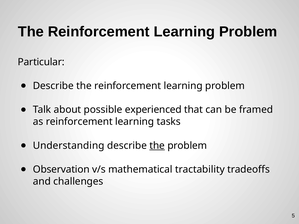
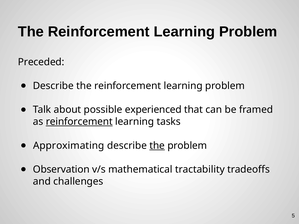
Particular: Particular -> Preceded
reinforcement at (79, 122) underline: none -> present
Understanding: Understanding -> Approximating
